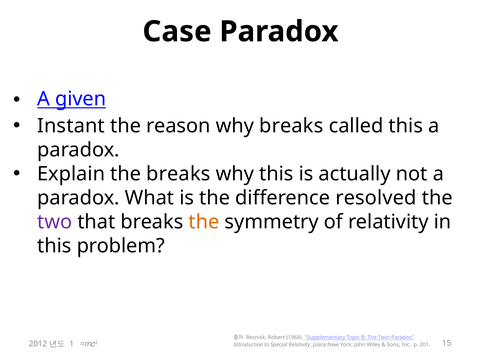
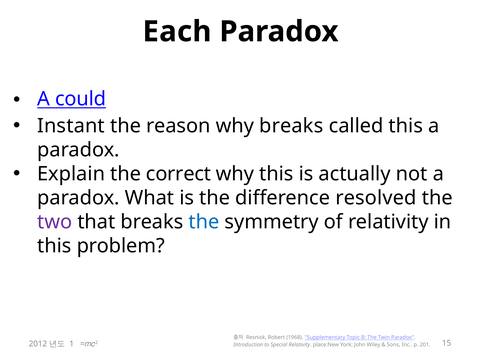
Case: Case -> Each
given: given -> could
the breaks: breaks -> correct
the at (204, 222) colour: orange -> blue
